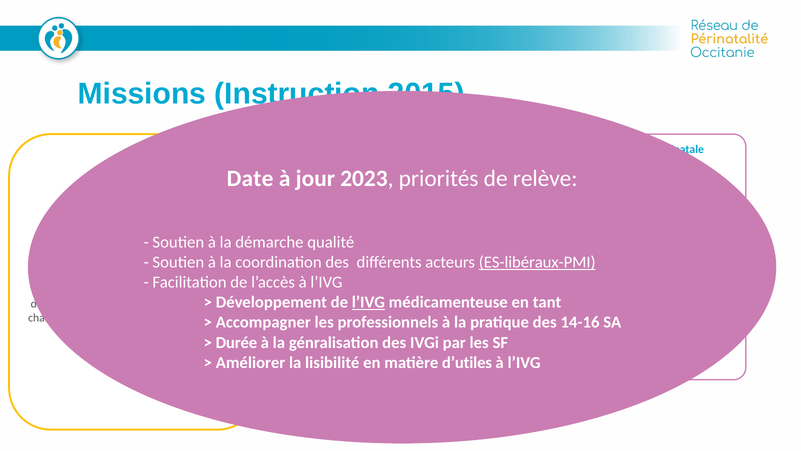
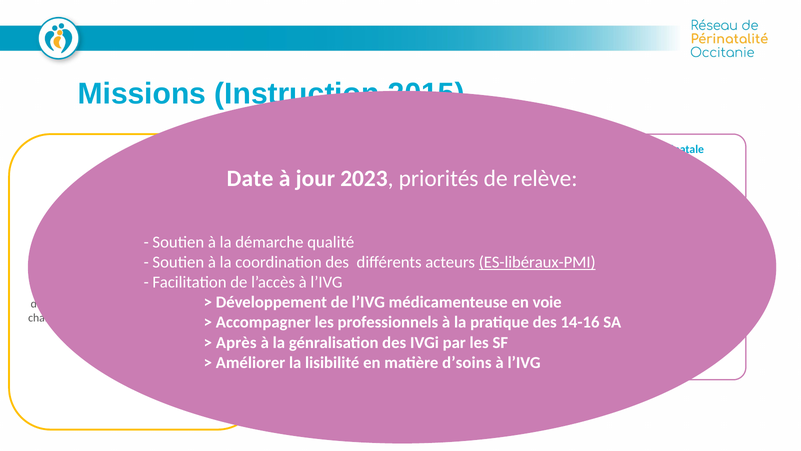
l’IVG at (368, 302) underline: present -> none
tant: tant -> voie
Durée: Durée -> Après
d’utiles: d’utiles -> d’soins
